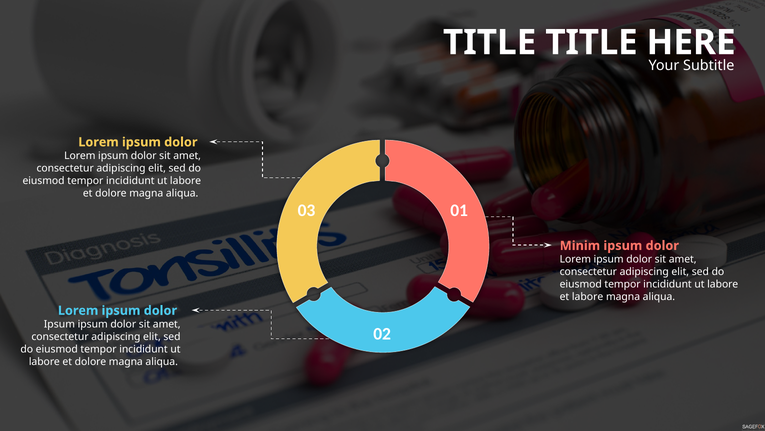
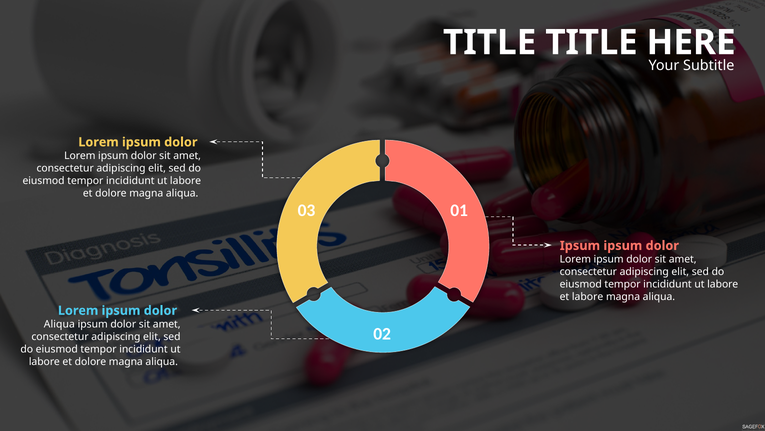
Minim at (580, 245): Minim -> Ipsum
Ipsum at (59, 324): Ipsum -> Aliqua
